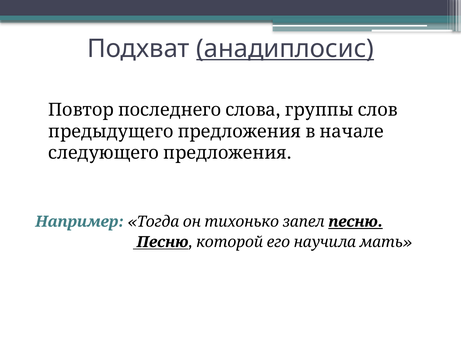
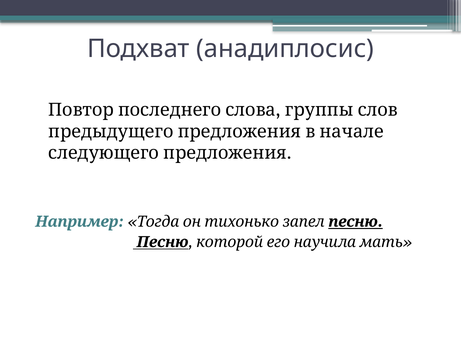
анадиплосис underline: present -> none
